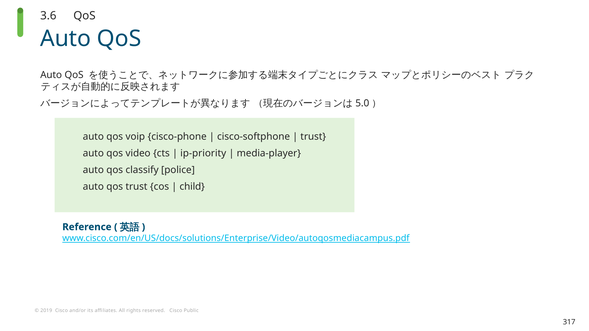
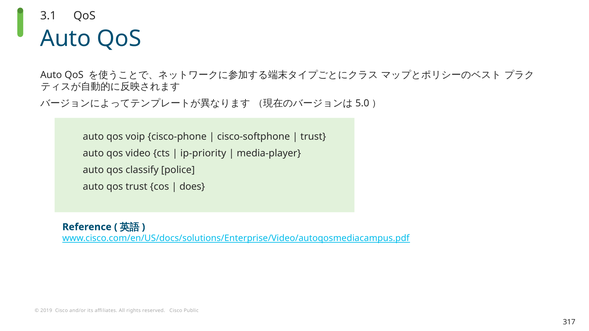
3.6: 3.6 -> 3.1
child: child -> does
